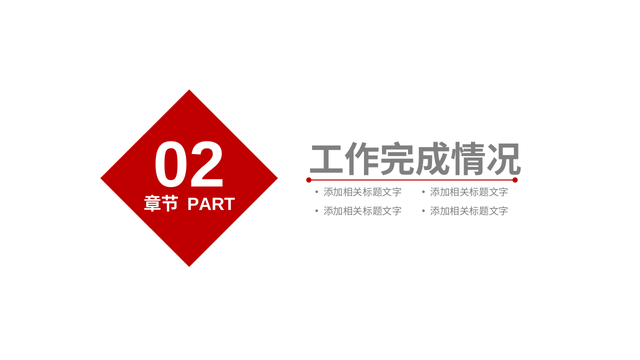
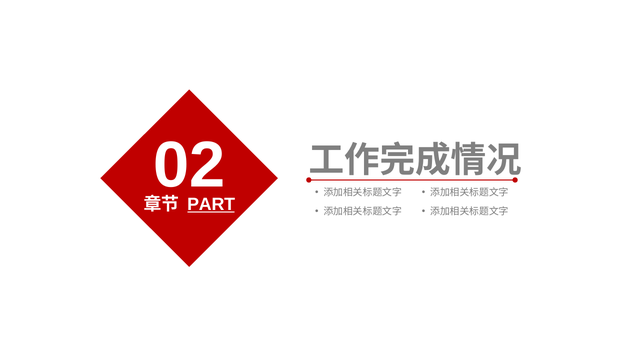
PART underline: none -> present
